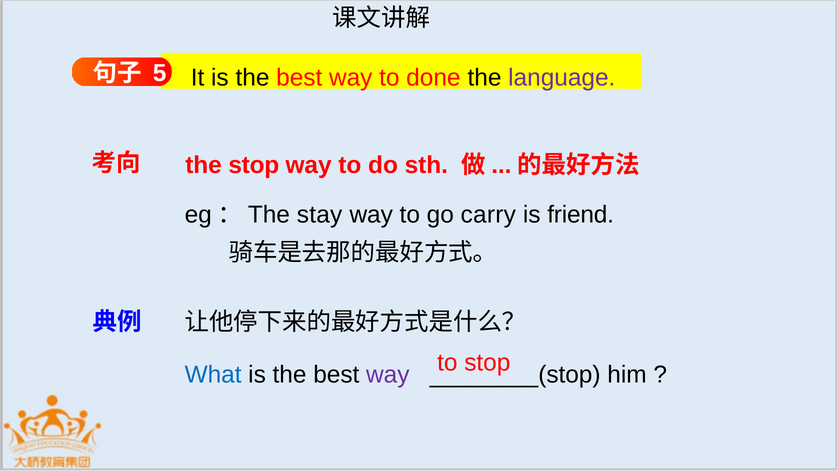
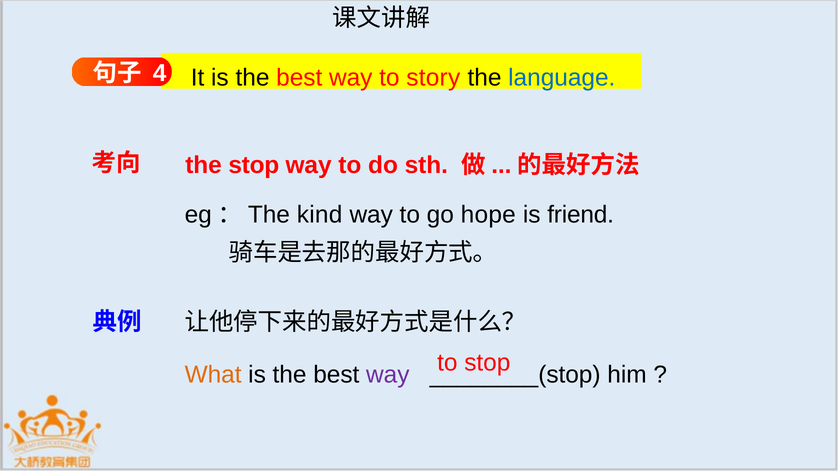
5: 5 -> 4
done: done -> story
language colour: purple -> blue
stay: stay -> kind
carry: carry -> hope
What colour: blue -> orange
